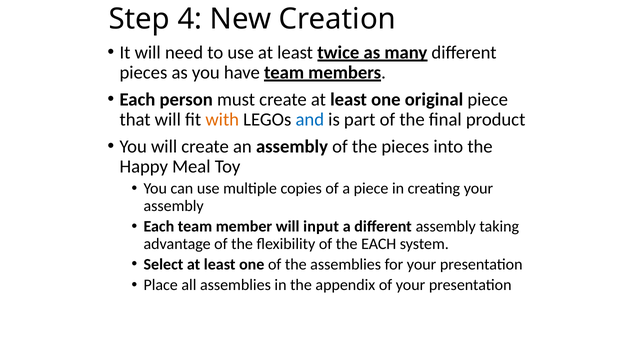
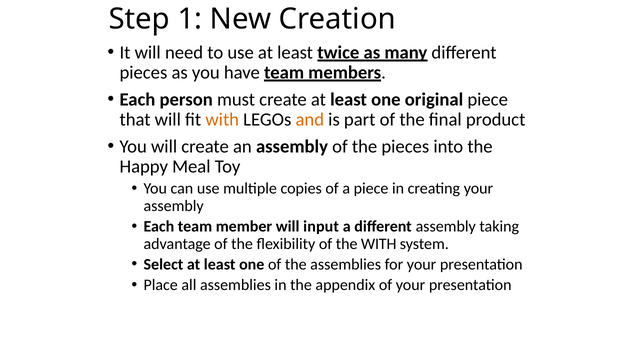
4: 4 -> 1
and colour: blue -> orange
the EACH: EACH -> WITH
